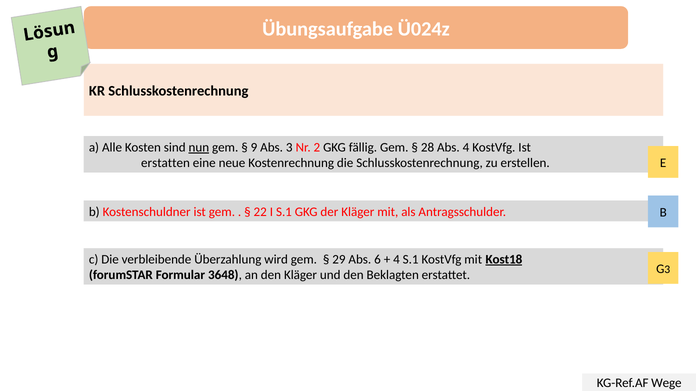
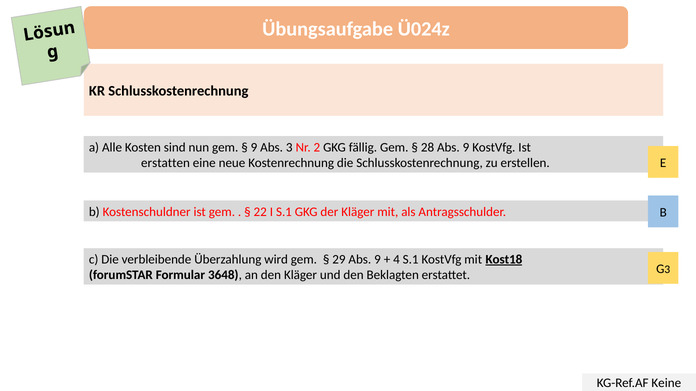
nun underline: present -> none
28 Abs 4: 4 -> 9
29 Abs 6: 6 -> 9
Wege: Wege -> Keine
